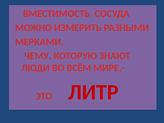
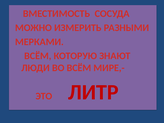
ЧЕМУ at (38, 56): ЧЕМУ -> ВСЁМ
